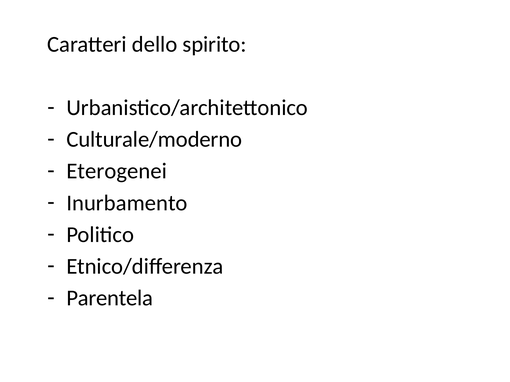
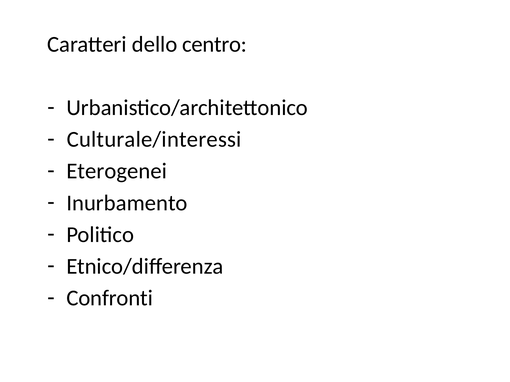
spirito: spirito -> centro
Culturale/moderno: Culturale/moderno -> Culturale/interessi
Parentela: Parentela -> Confronti
